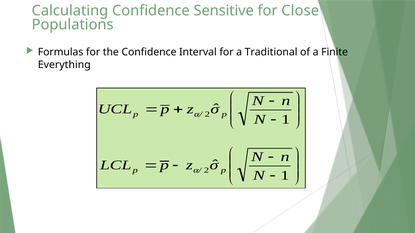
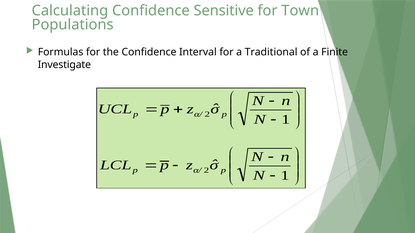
Close: Close -> Town
Everything: Everything -> Investigate
